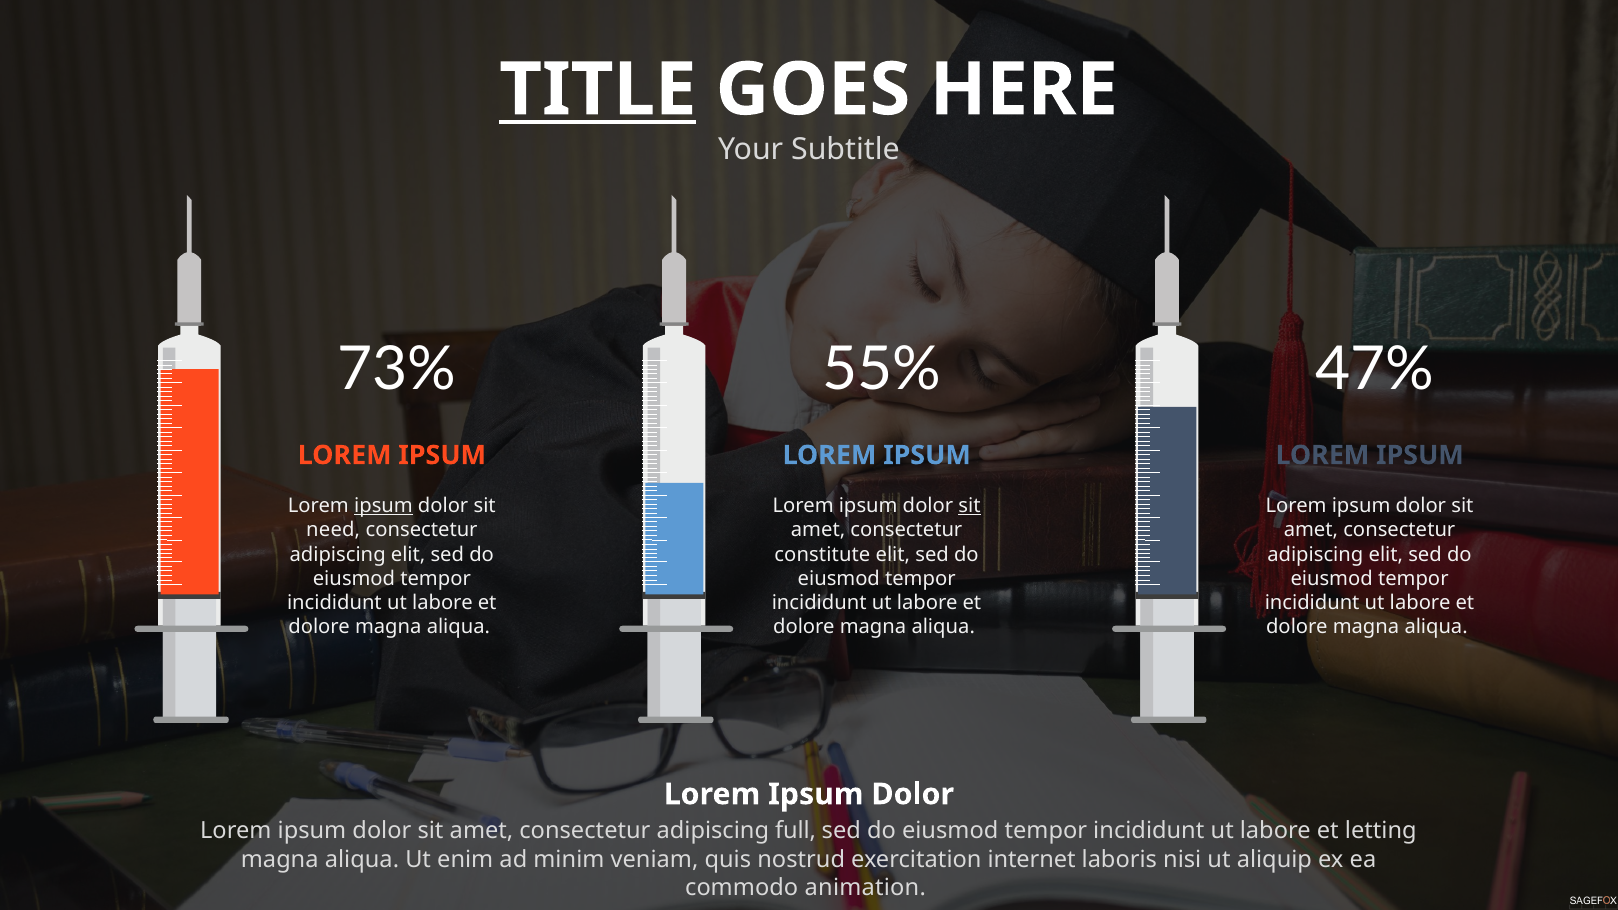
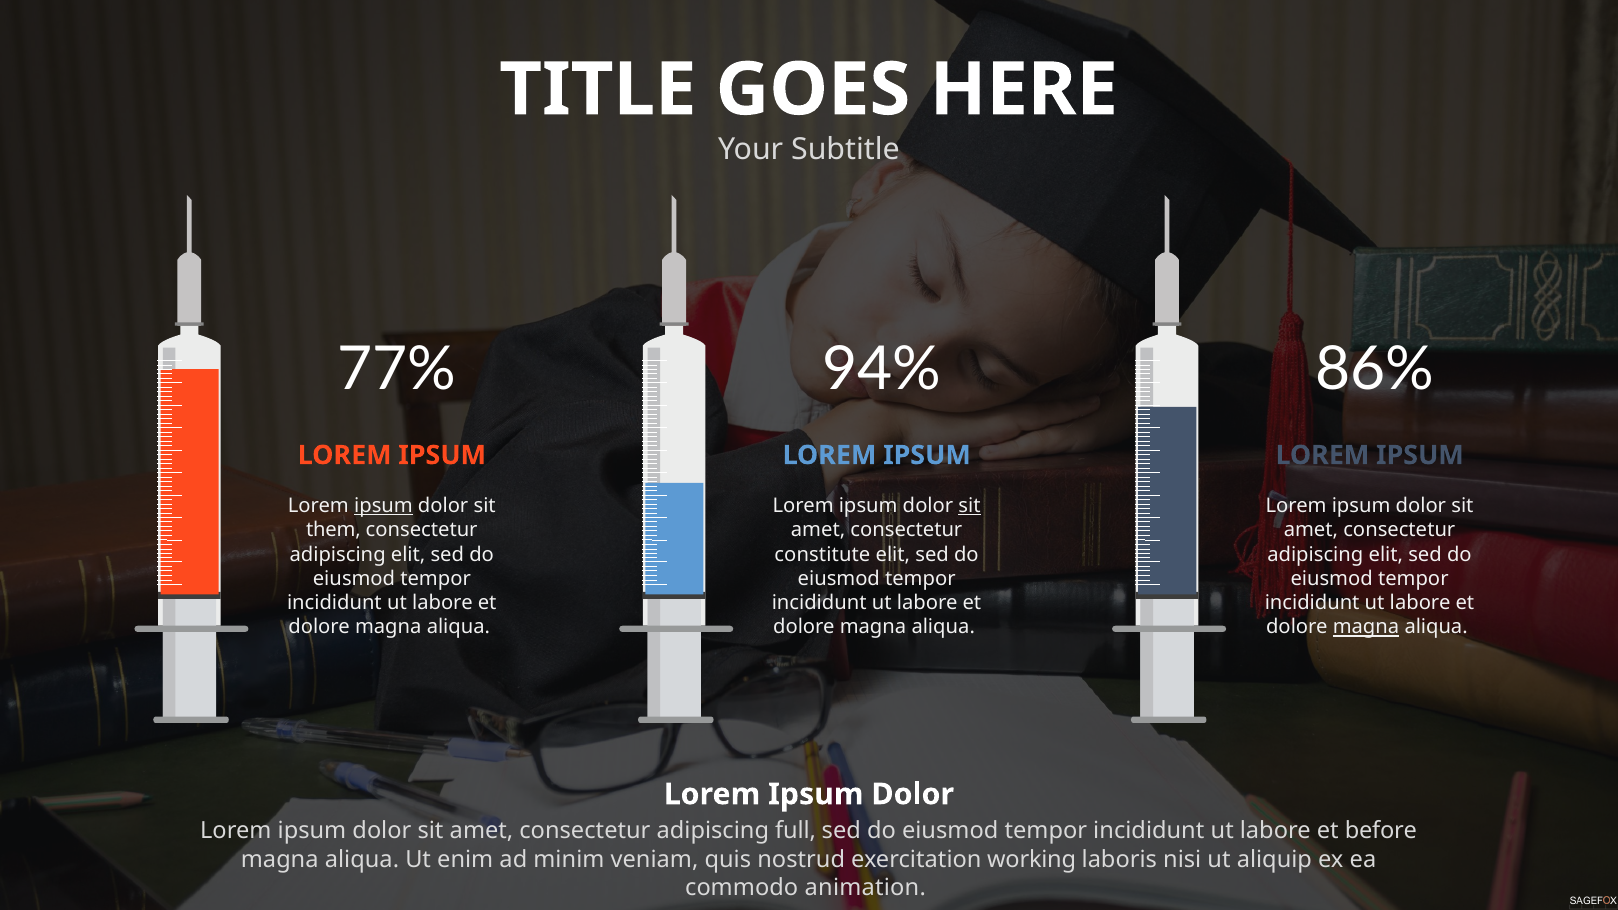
TITLE underline: present -> none
73%: 73% -> 77%
55%: 55% -> 94%
47%: 47% -> 86%
need: need -> them
magna at (1366, 627) underline: none -> present
letting: letting -> before
internet: internet -> working
